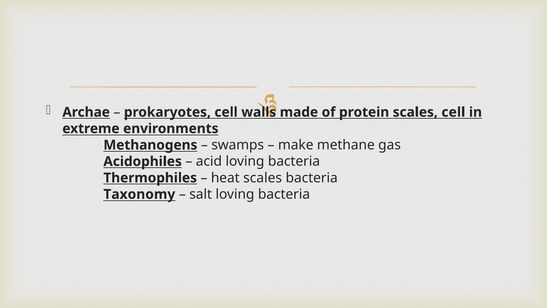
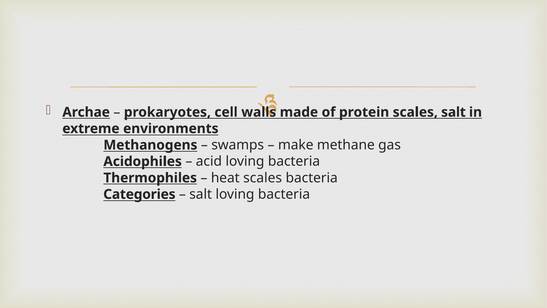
scales cell: cell -> salt
Taxonomy: Taxonomy -> Categories
